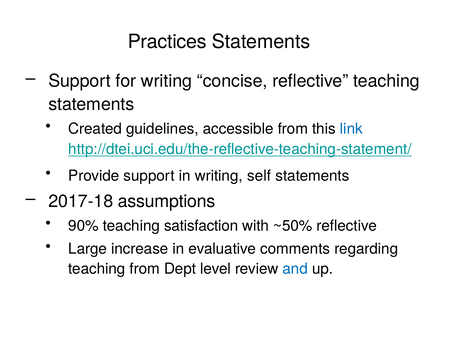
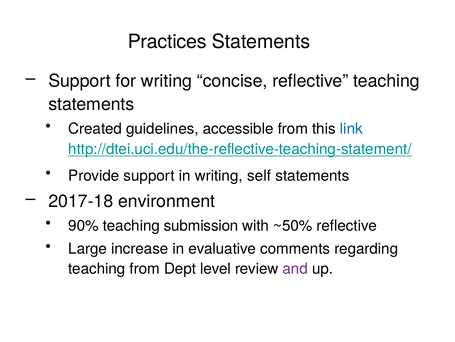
assumptions: assumptions -> environment
satisfaction: satisfaction -> submission
and colour: blue -> purple
